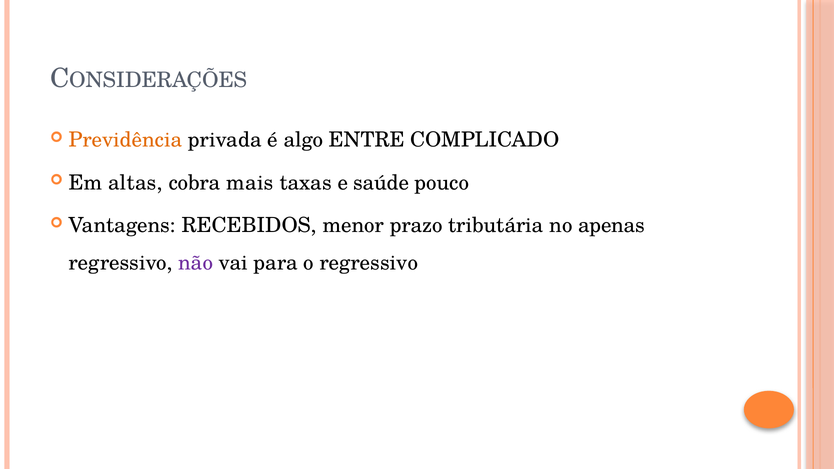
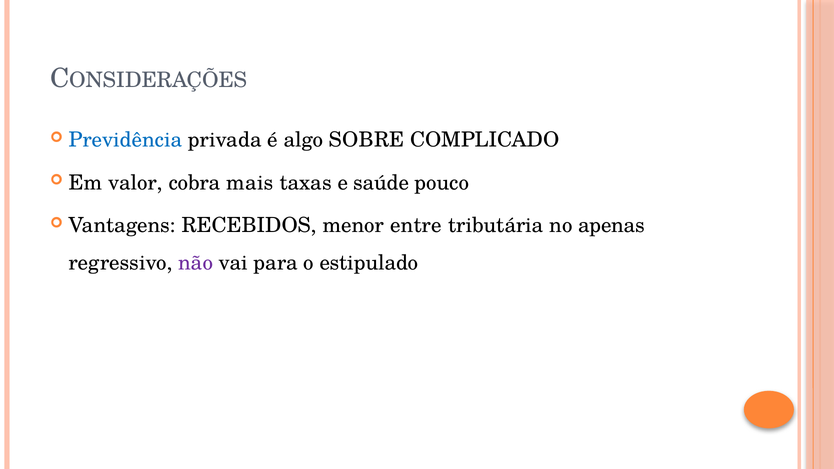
Previdência colour: orange -> blue
ENTRE: ENTRE -> SOBRE
altas: altas -> valor
prazo: prazo -> entre
o regressivo: regressivo -> estipulado
